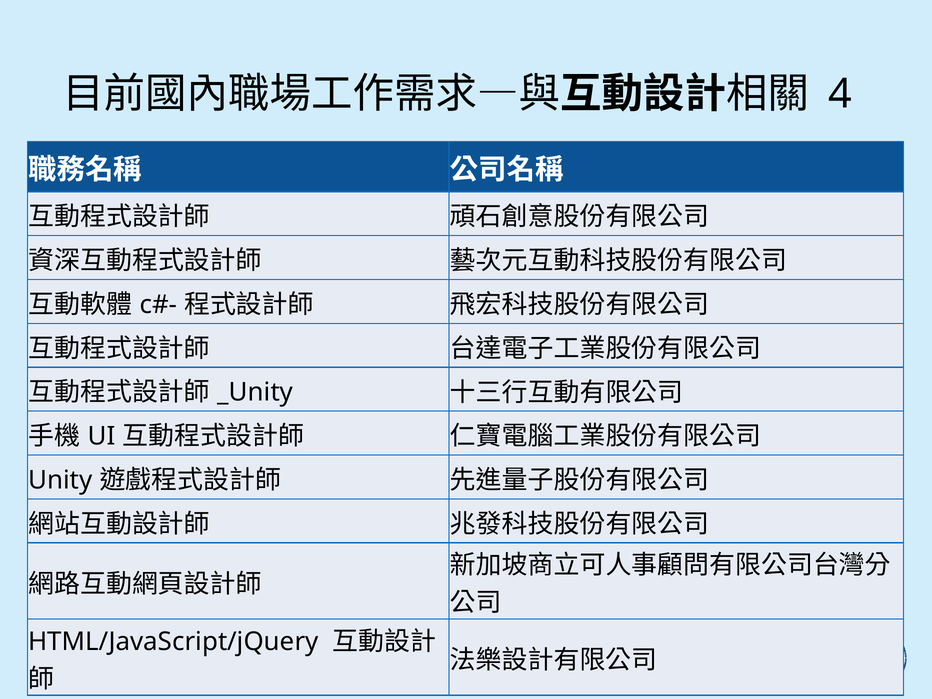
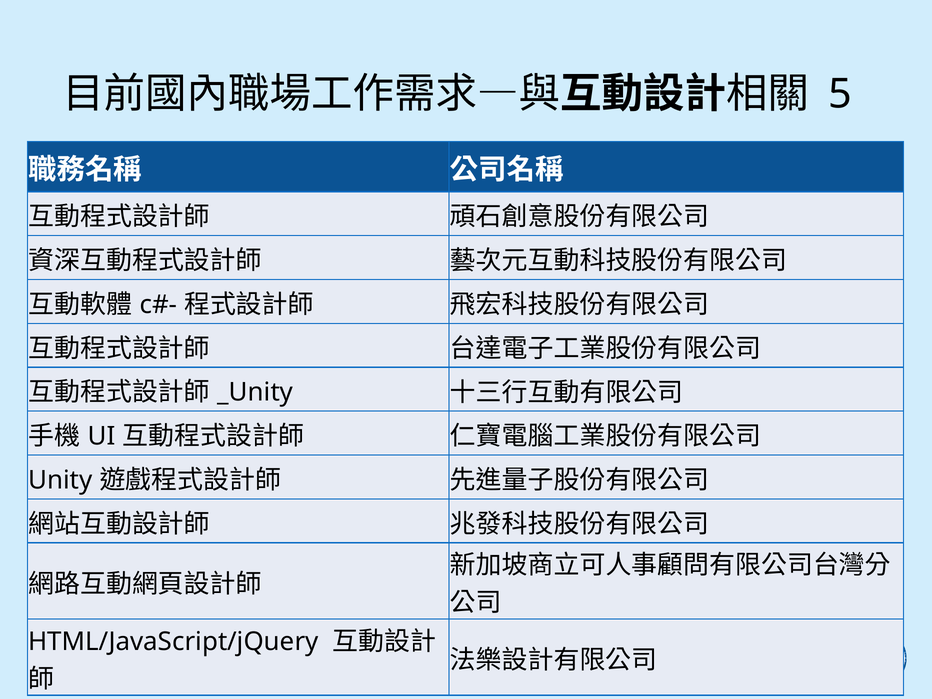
4: 4 -> 5
